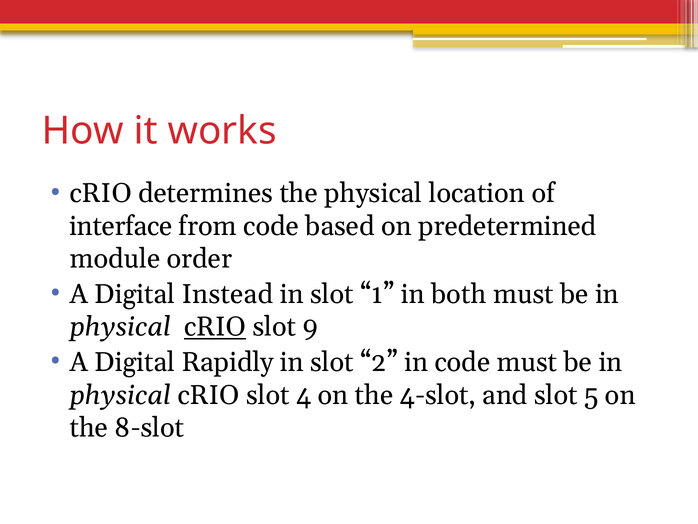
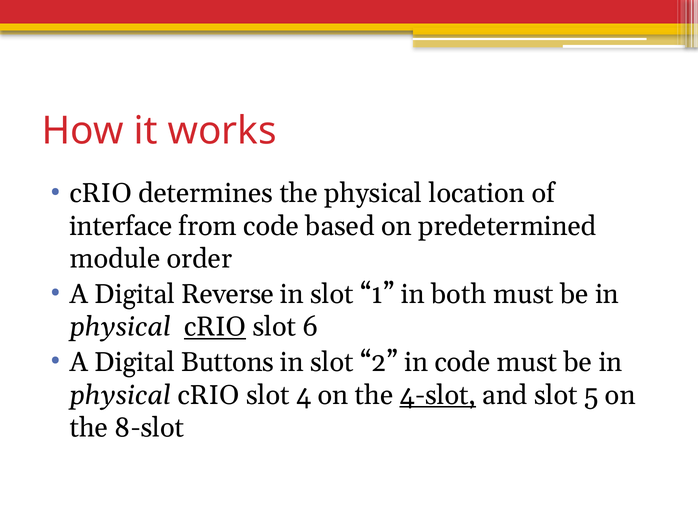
Instead: Instead -> Reverse
9: 9 -> 6
Rapidly: Rapidly -> Buttons
4-slot underline: none -> present
